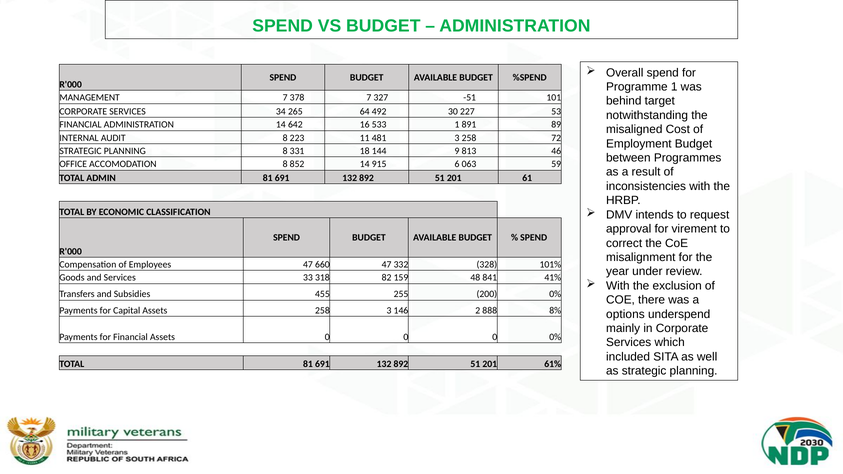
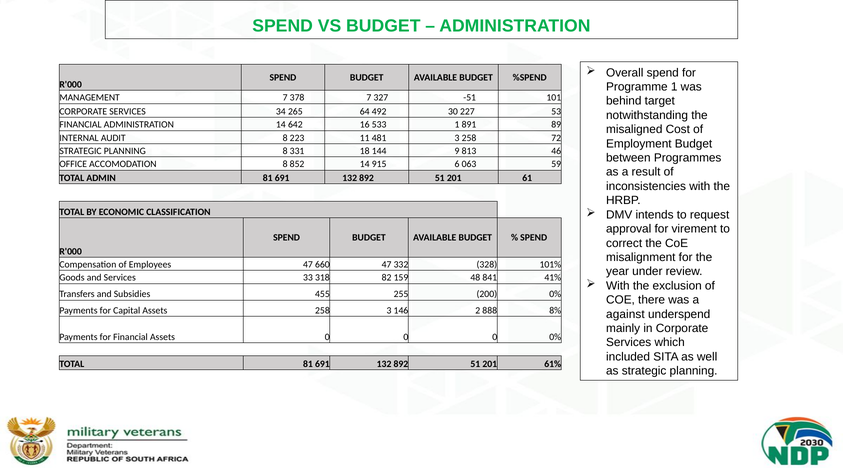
options: options -> against
